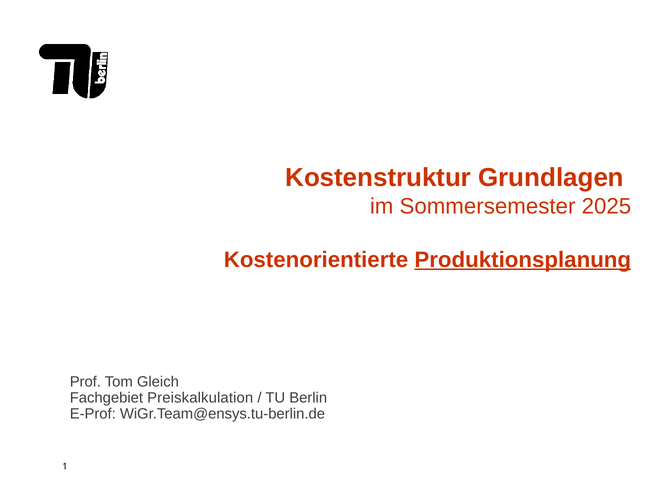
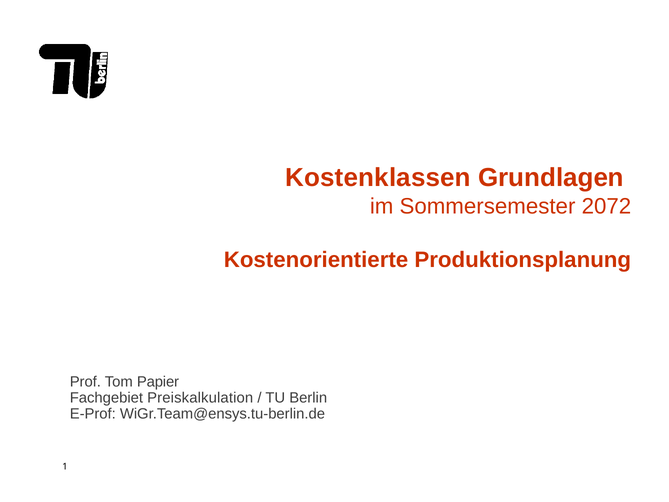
Kostenstruktur: Kostenstruktur -> Kostenklassen
2025: 2025 -> 2072
Produktionsplanung underline: present -> none
Gleich: Gleich -> Papier
